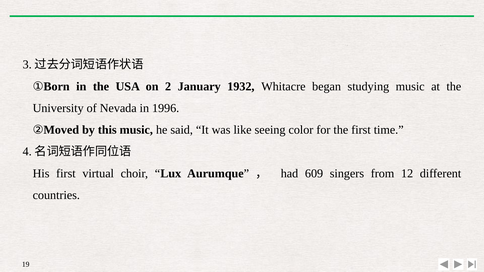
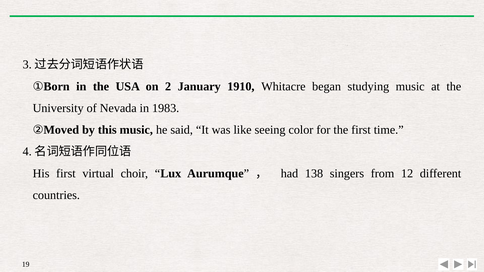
1932: 1932 -> 1910
1996: 1996 -> 1983
609: 609 -> 138
